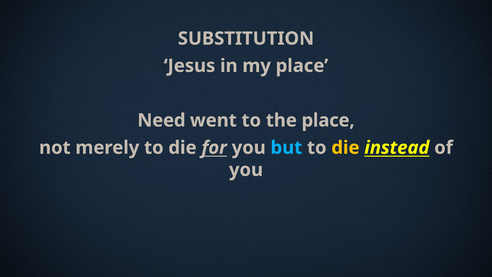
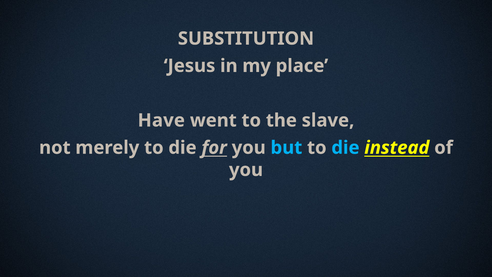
Need: Need -> Have
the place: place -> slave
die at (345, 148) colour: yellow -> light blue
